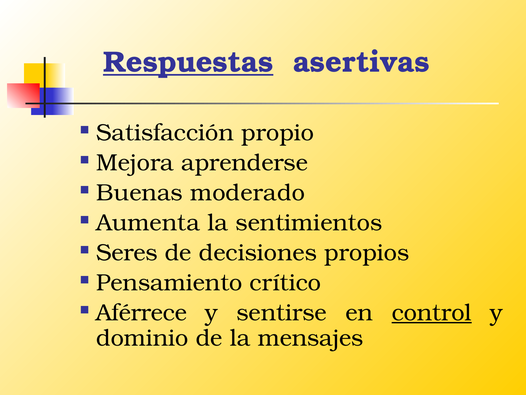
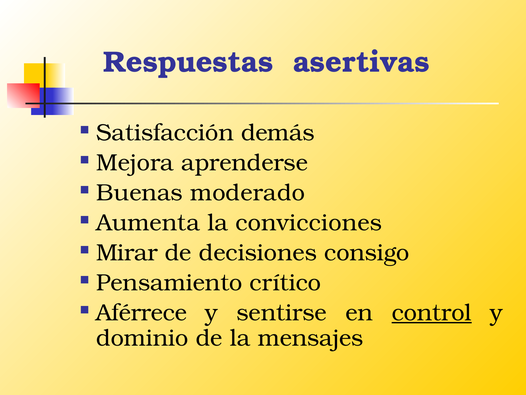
Respuestas underline: present -> none
propio: propio -> demás
sentimientos: sentimientos -> convicciones
Seres: Seres -> Mirar
propios: propios -> consigo
